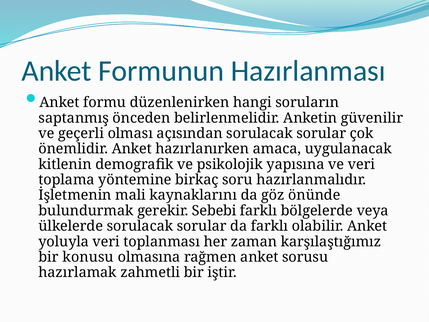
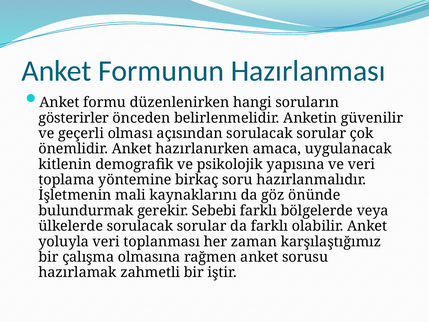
saptanmış: saptanmış -> gösterirler
konusu: konusu -> çalışma
